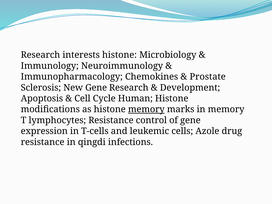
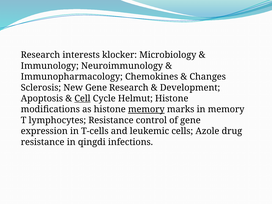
interests histone: histone -> klocker
Prostate: Prostate -> Changes
Cell underline: none -> present
Human: Human -> Helmut
